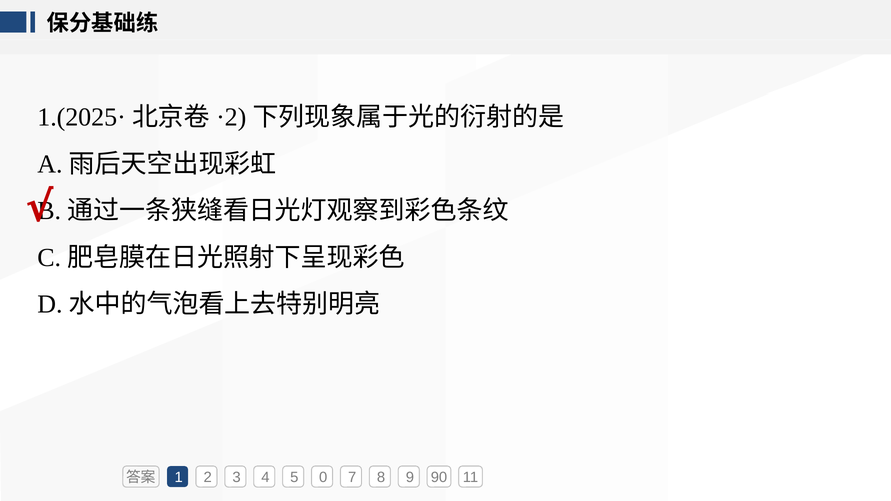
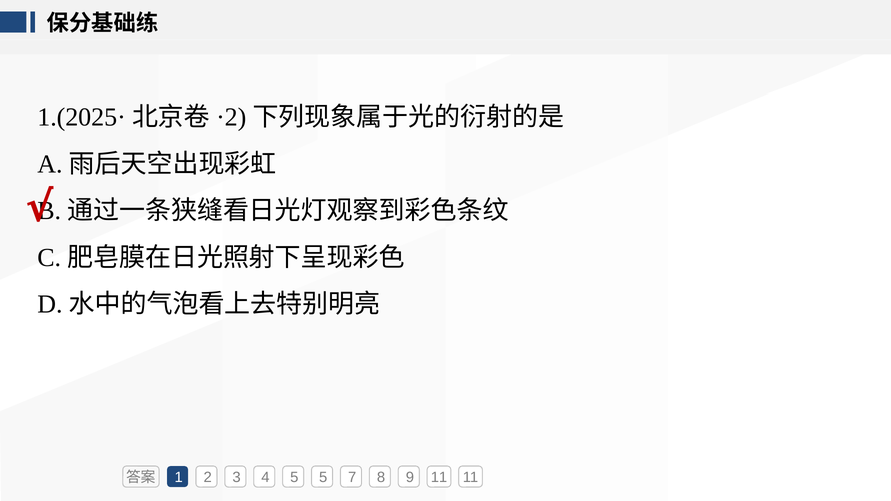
5 0: 0 -> 5
9 90: 90 -> 11
